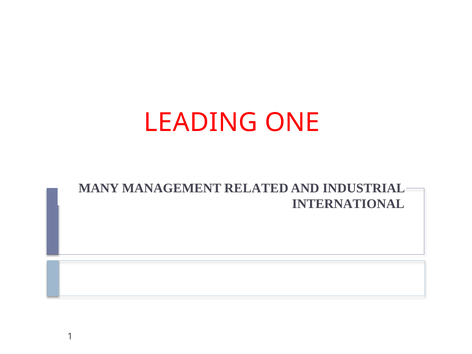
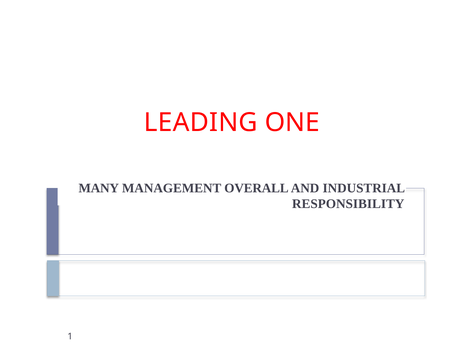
RELATED: RELATED -> OVERALL
INTERNATIONAL: INTERNATIONAL -> RESPONSIBILITY
